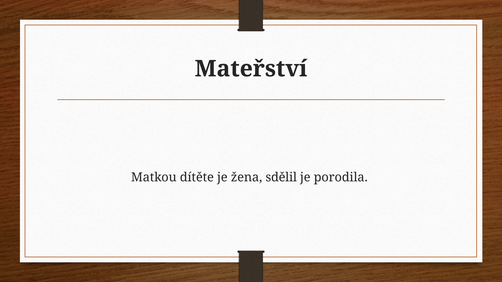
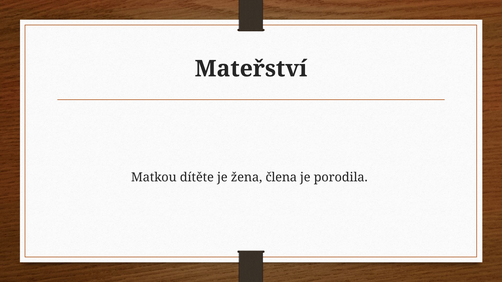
sdělil: sdělil -> člena
